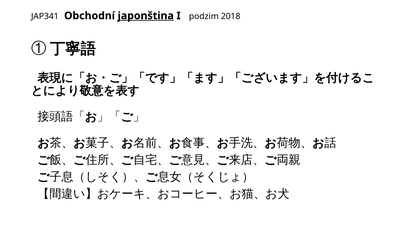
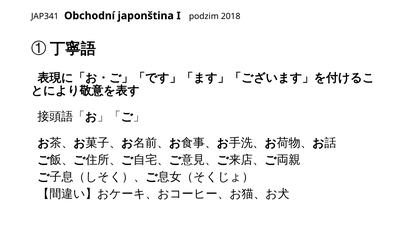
japonština underline: present -> none
